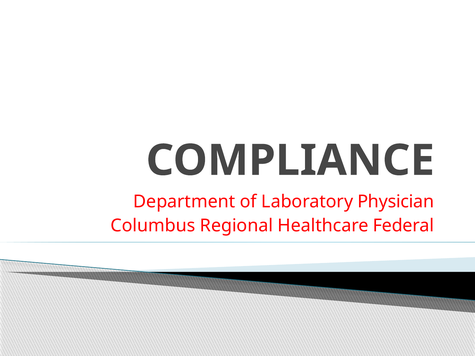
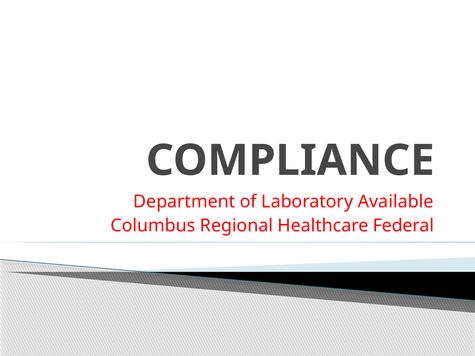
Physician: Physician -> Available
